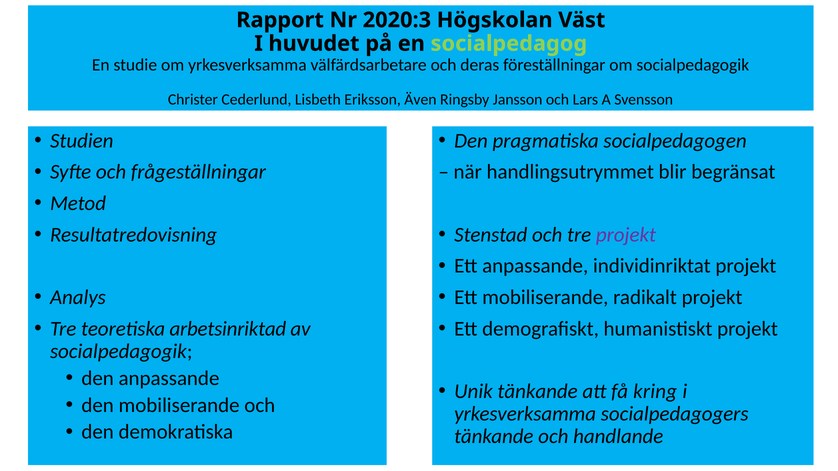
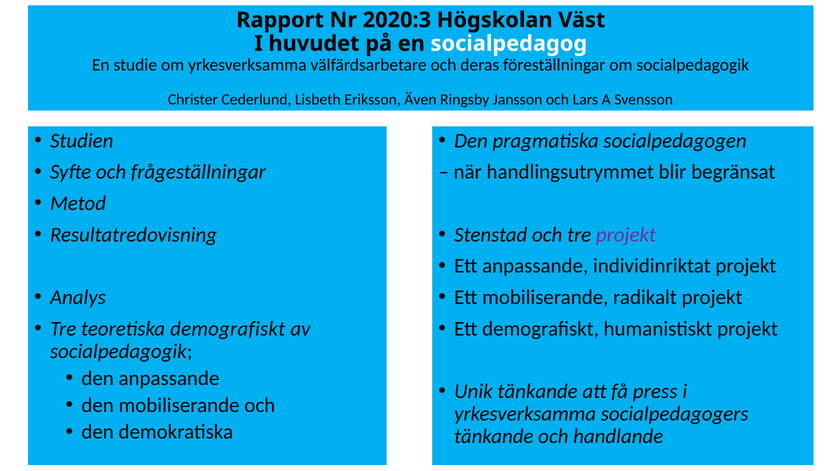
socialpedagog colour: light green -> white
teoretiska arbetsinriktad: arbetsinriktad -> demografiskt
kring: kring -> press
